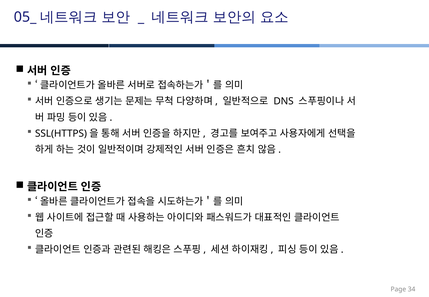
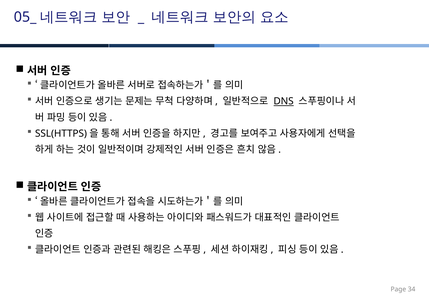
DNS underline: none -> present
